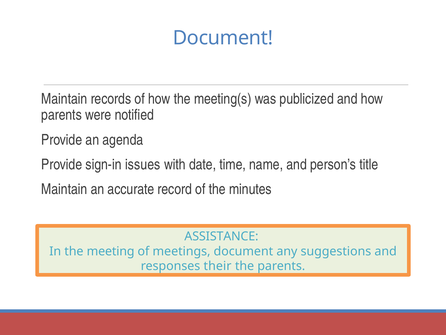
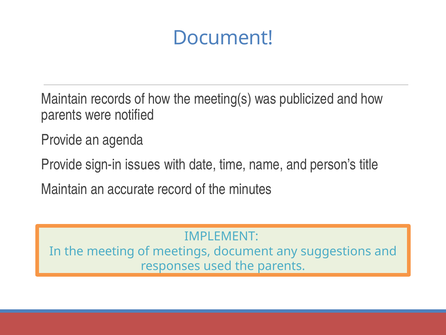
ASSISTANCE: ASSISTANCE -> IMPLEMENT
their: their -> used
